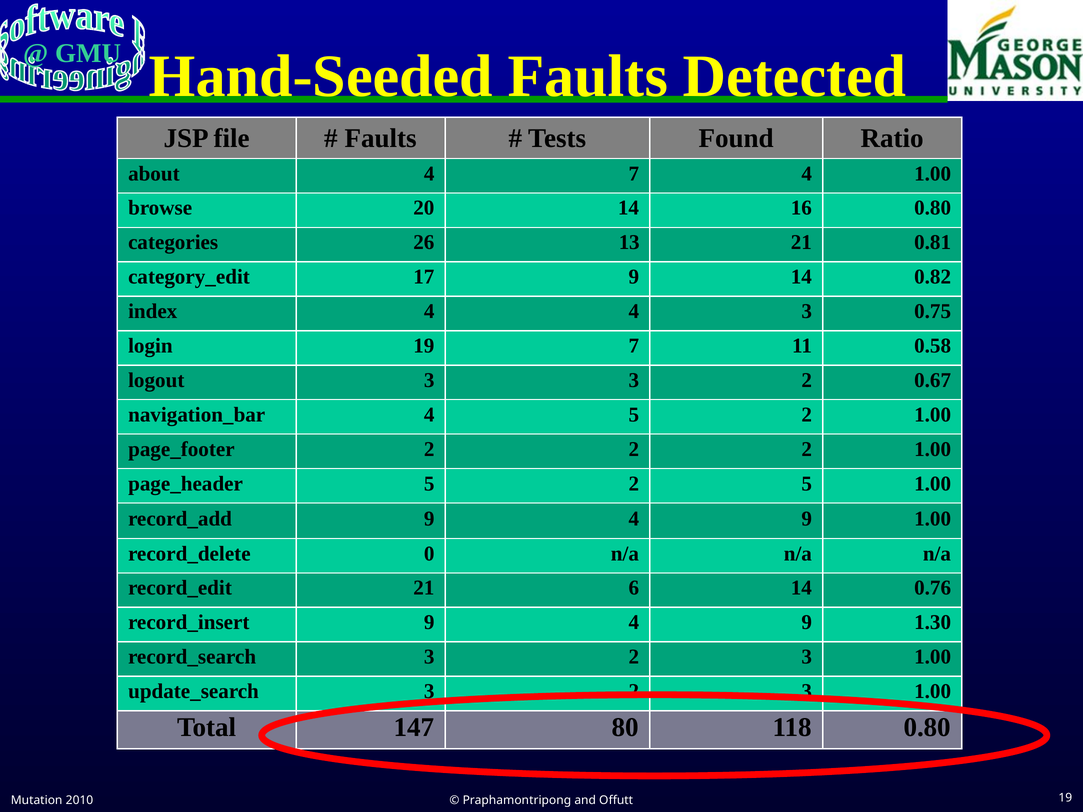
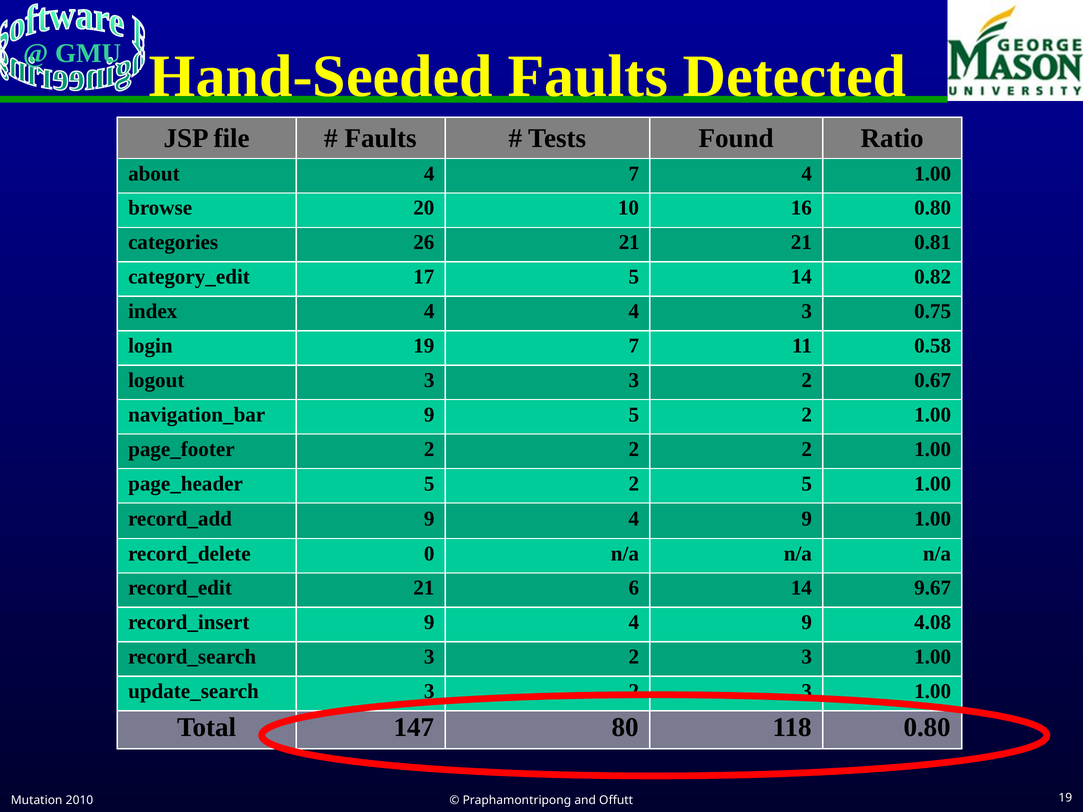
20 14: 14 -> 10
26 13: 13 -> 21
17 9: 9 -> 5
4 at (429, 415): 4 -> 9
0.76: 0.76 -> 9.67
1.30: 1.30 -> 4.08
